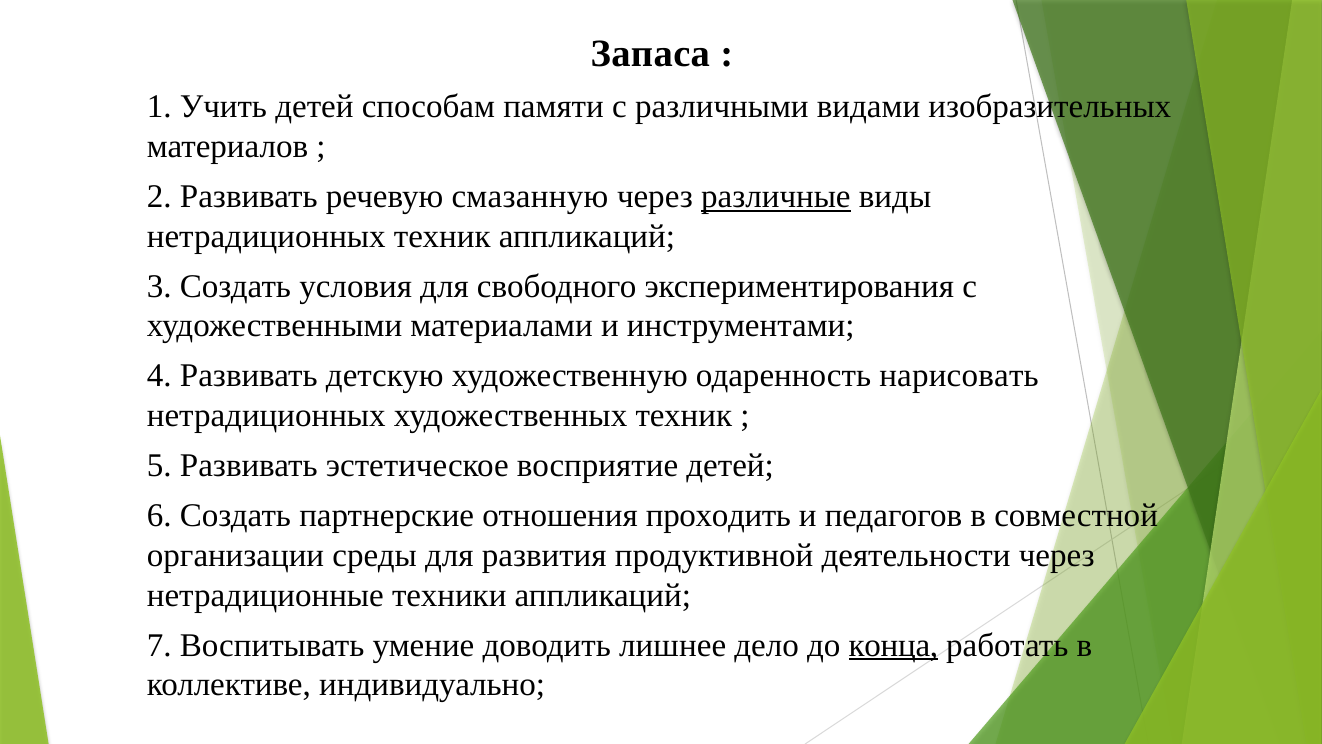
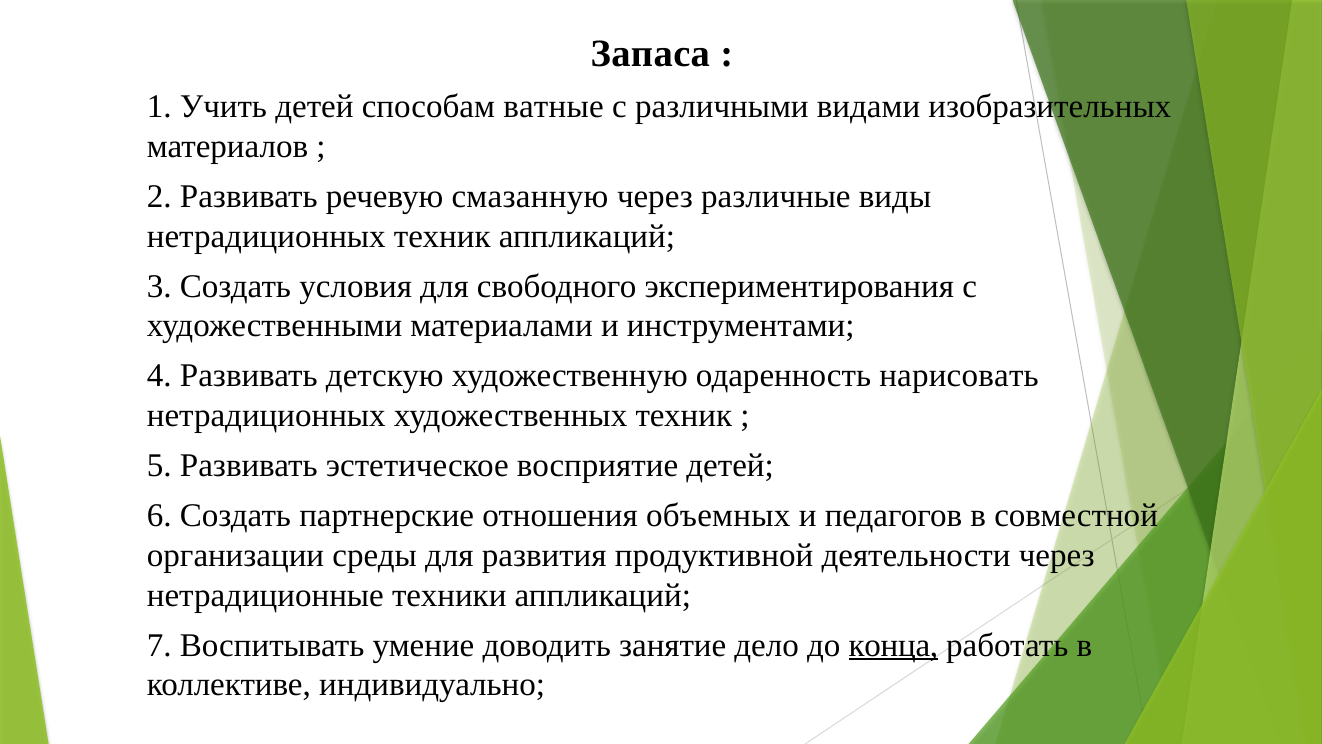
памяти: памяти -> ватные
различные underline: present -> none
проходить: проходить -> объемных
лишнее: лишнее -> занятие
